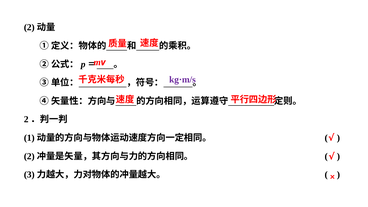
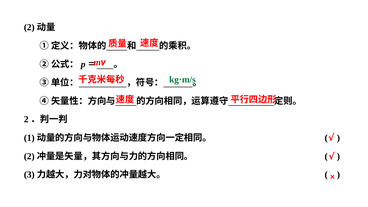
kg·m/s colour: purple -> green
